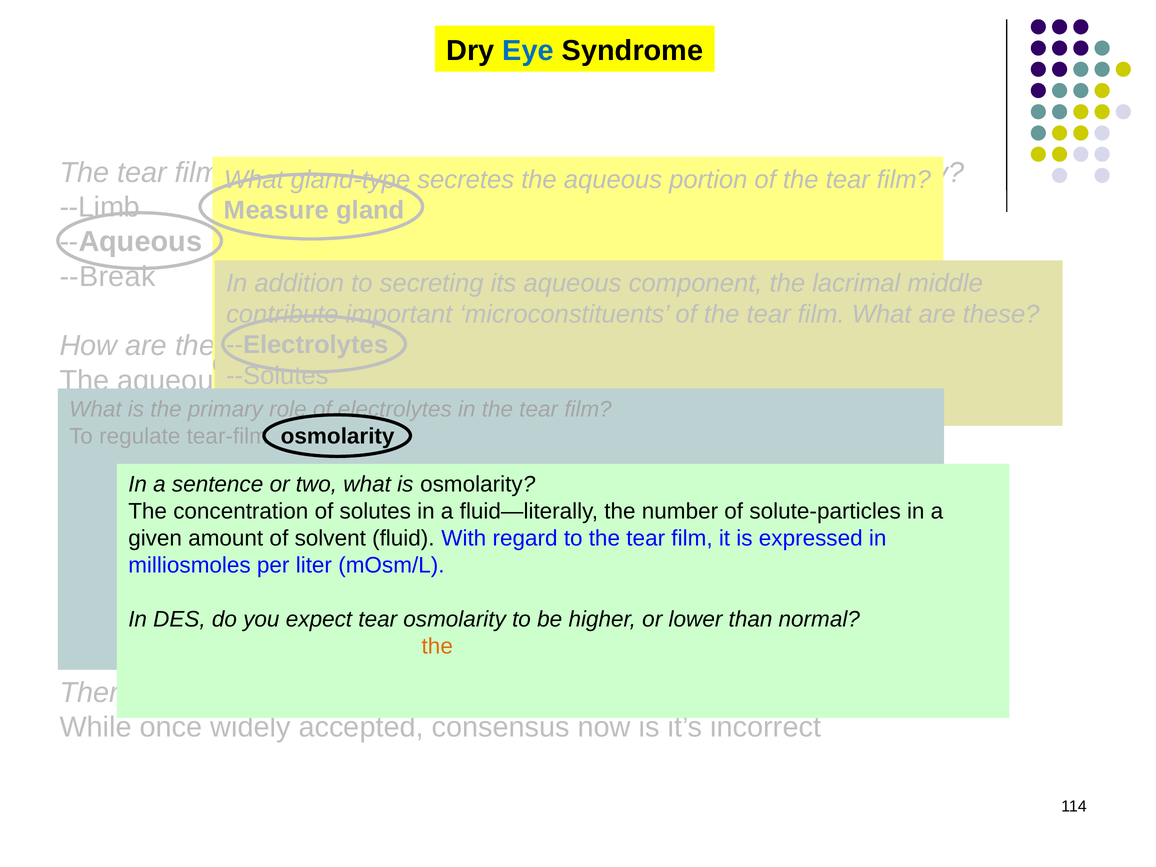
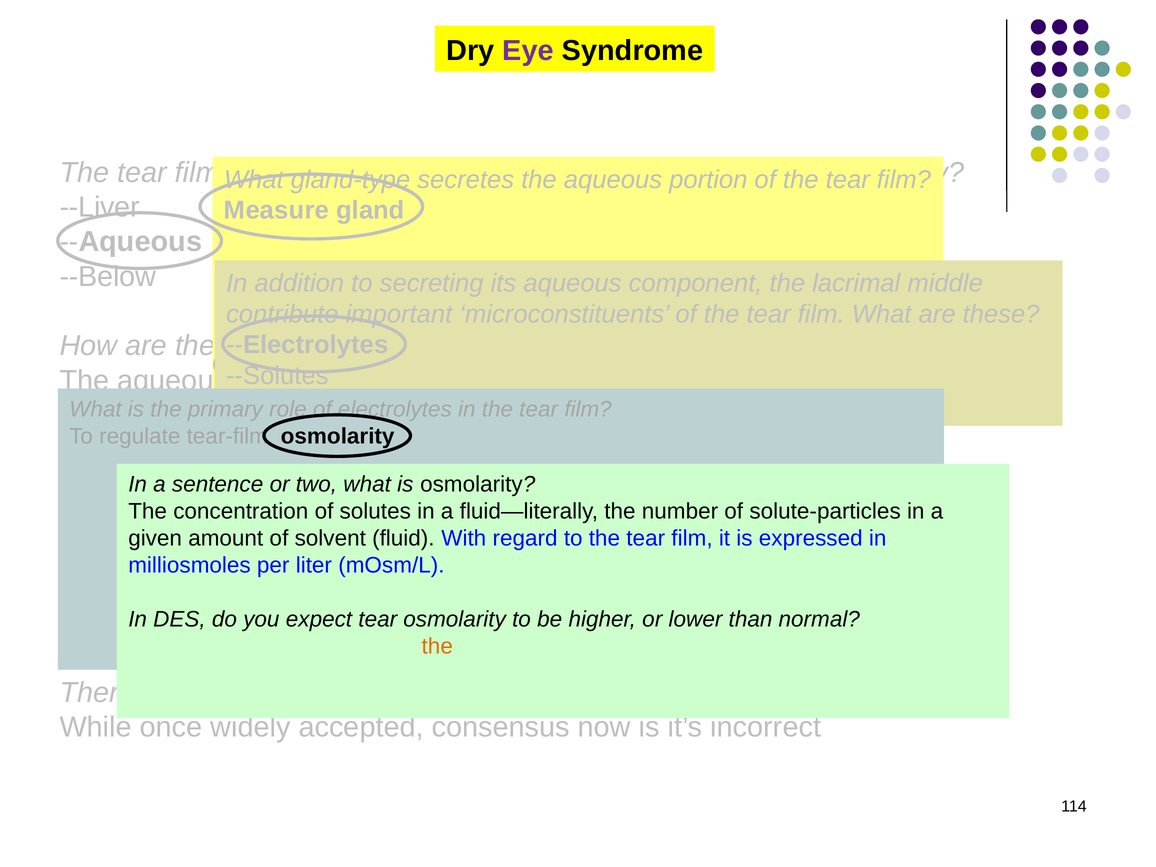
Eye colour: blue -> purple
--Limb: --Limb -> --Liver
--Break: --Break -> --Below
